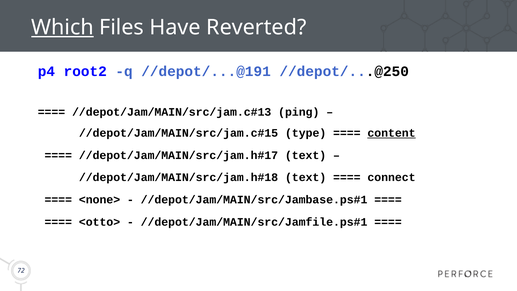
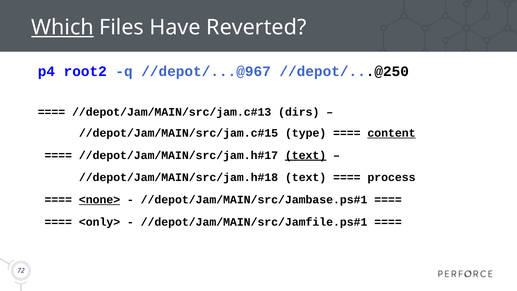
//depot/...@191: //depot/...@191 -> //depot/...@967
ping: ping -> dirs
text at (306, 155) underline: none -> present
connect: connect -> process
<none> underline: none -> present
<otto>: <otto> -> <only>
